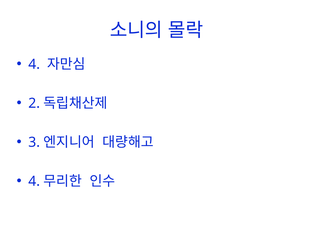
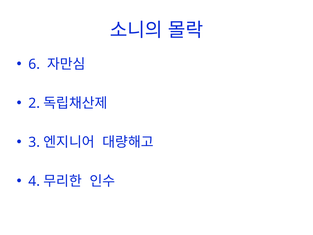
4 at (34, 64): 4 -> 6
